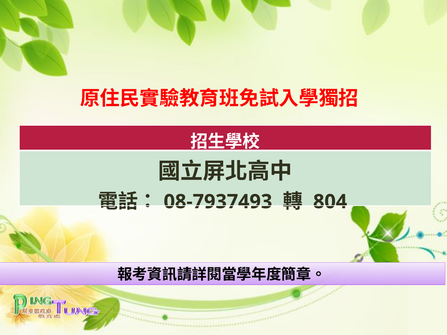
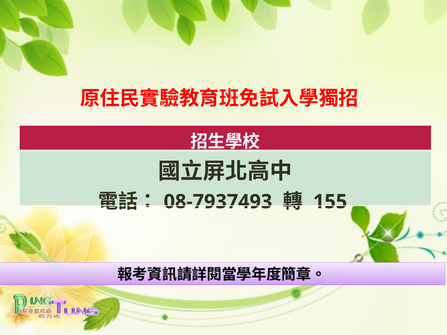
804: 804 -> 155
